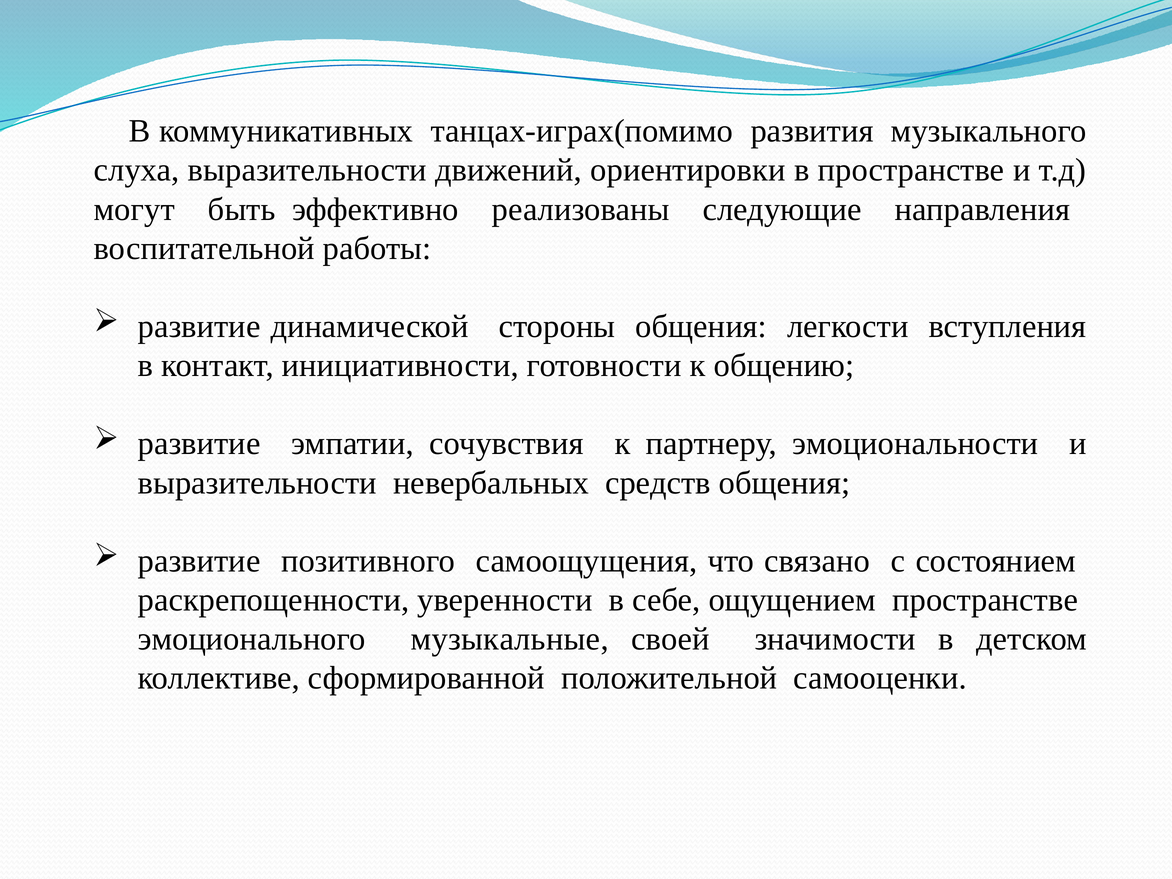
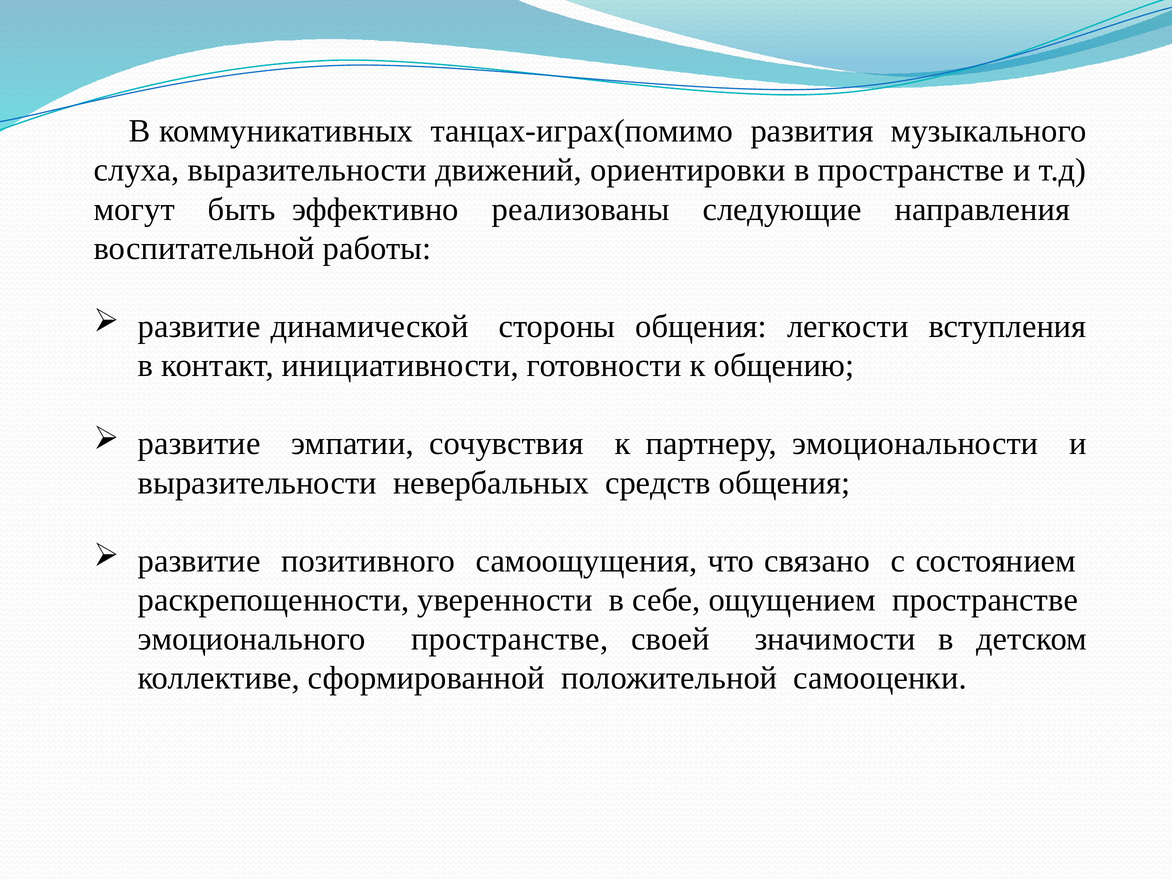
эмоционального музыкальные: музыкальные -> пространстве
